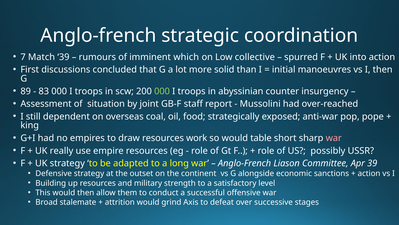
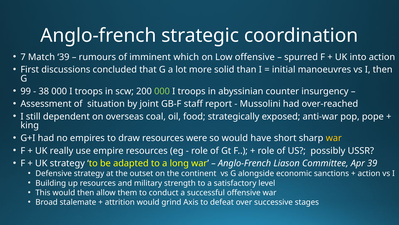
Low collective: collective -> offensive
89: 89 -> 99
83: 83 -> 38
work: work -> were
table: table -> have
war at (334, 138) colour: pink -> yellow
